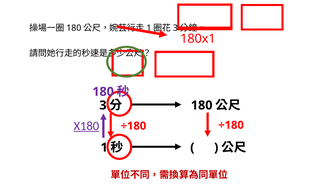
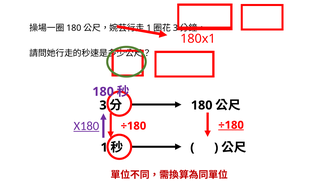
÷180 at (231, 125) underline: none -> present
